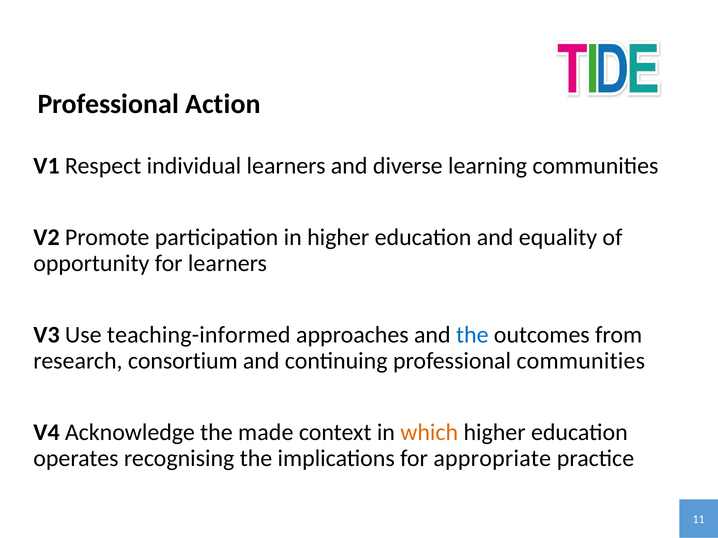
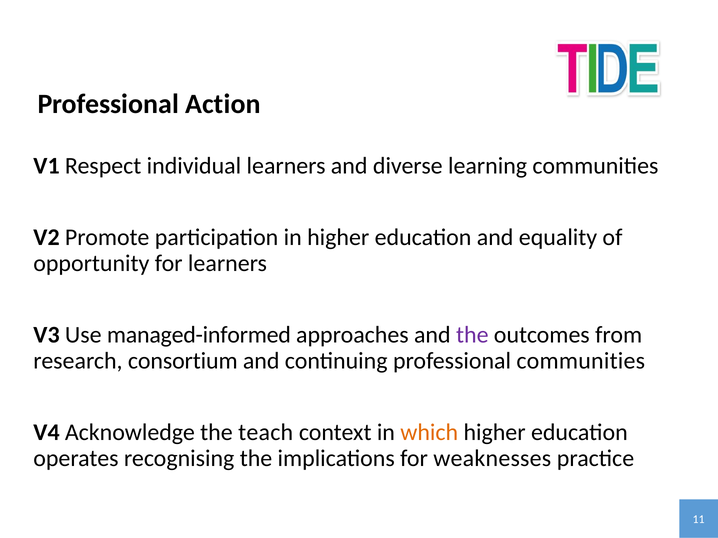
teaching-informed: teaching-informed -> managed-informed
the at (472, 335) colour: blue -> purple
made: made -> teach
appropriate: appropriate -> weaknesses
